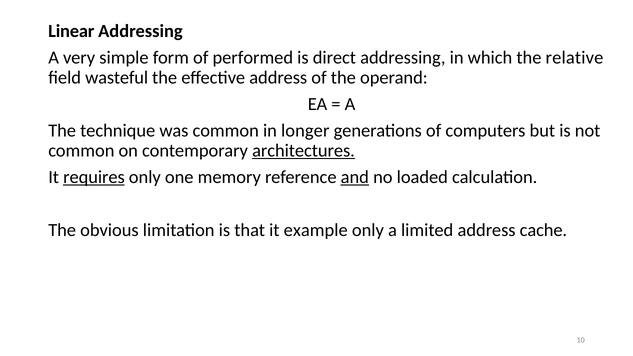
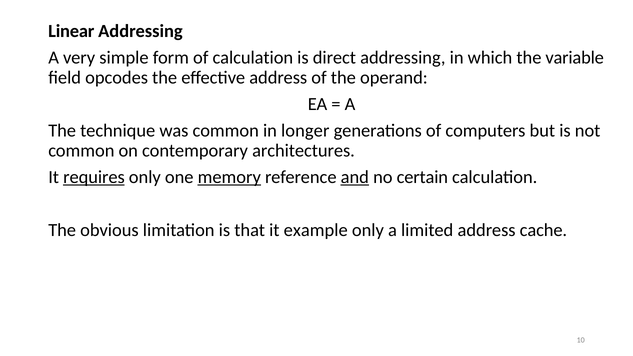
of performed: performed -> calculation
relative: relative -> variable
wasteful: wasteful -> opcodes
architectures underline: present -> none
memory underline: none -> present
loaded: loaded -> certain
